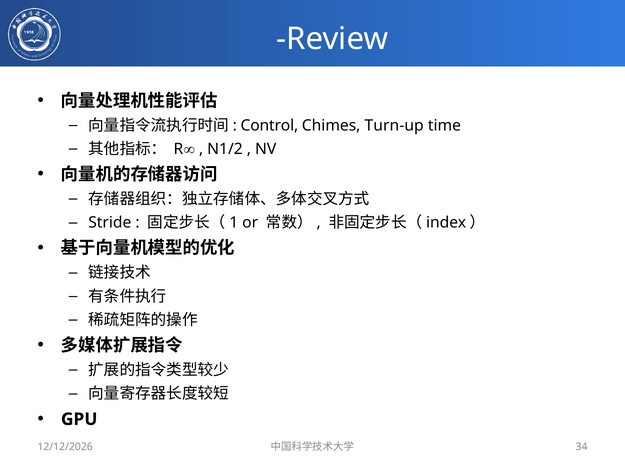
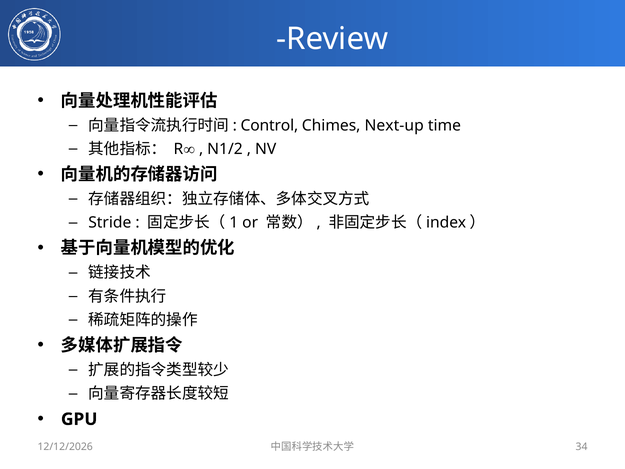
Turn-up: Turn-up -> Next-up
